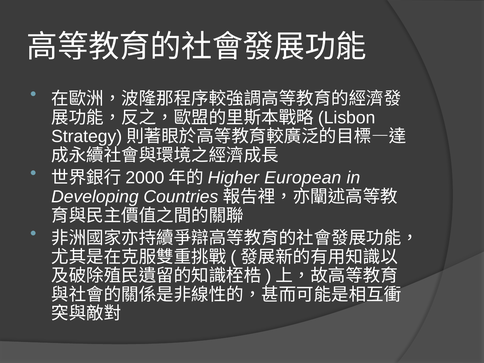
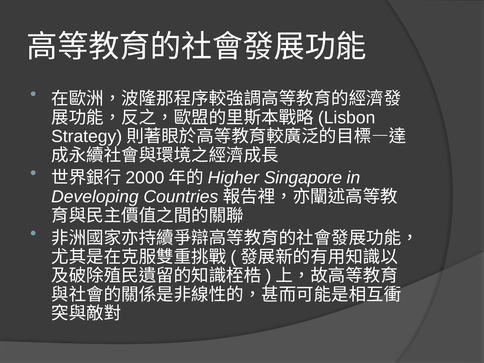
European: European -> Singapore
